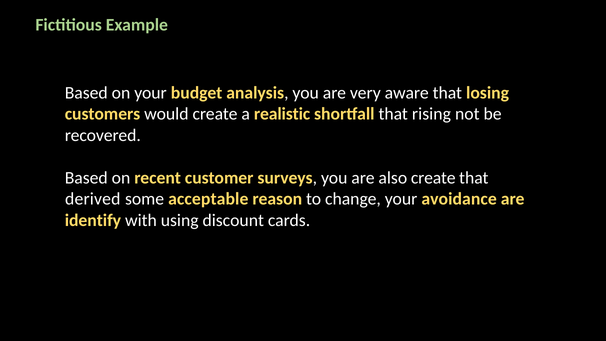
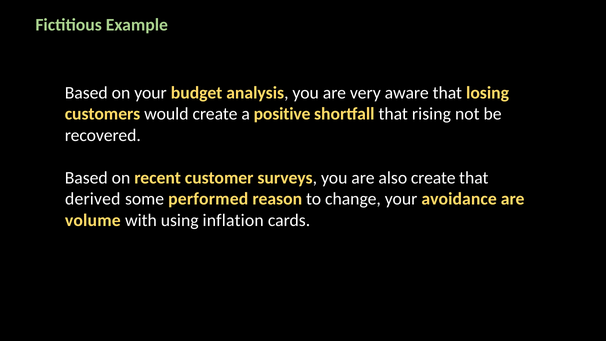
realistic: realistic -> positive
acceptable: acceptable -> performed
identify: identify -> volume
discount: discount -> inflation
